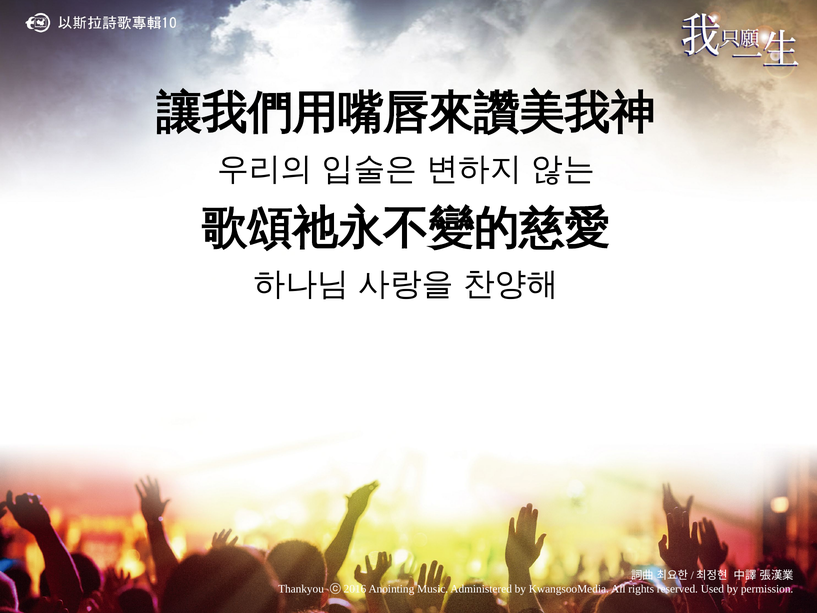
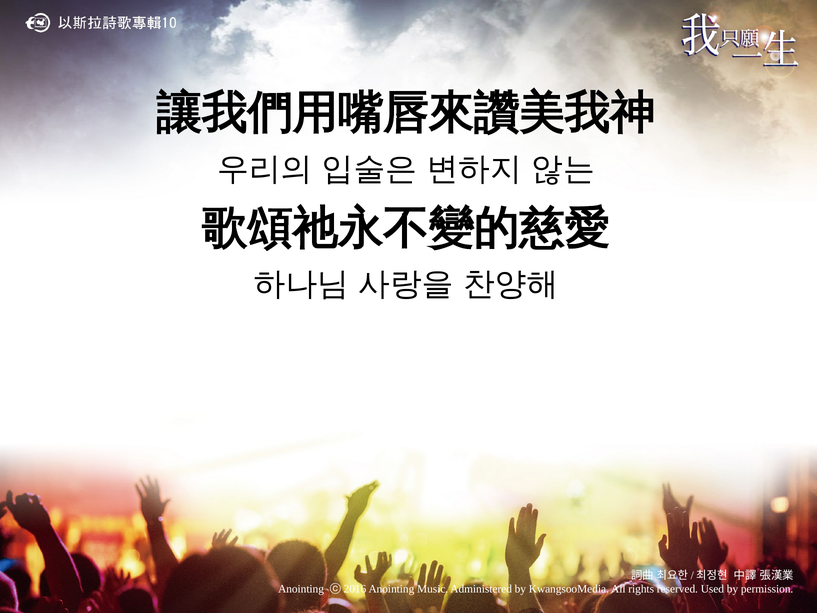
Thankyou at (301, 589): Thankyou -> Anointing
